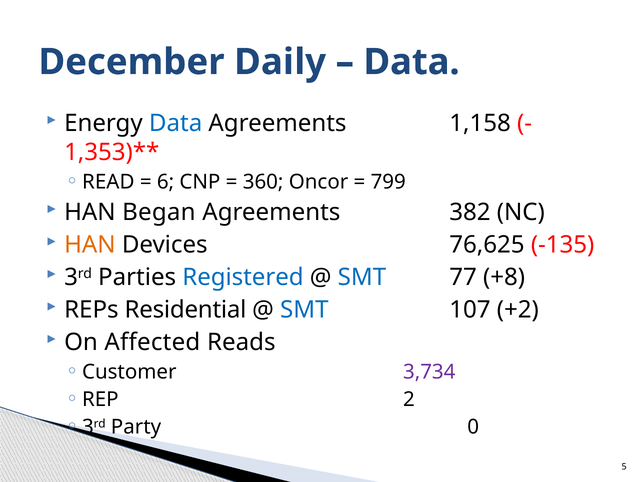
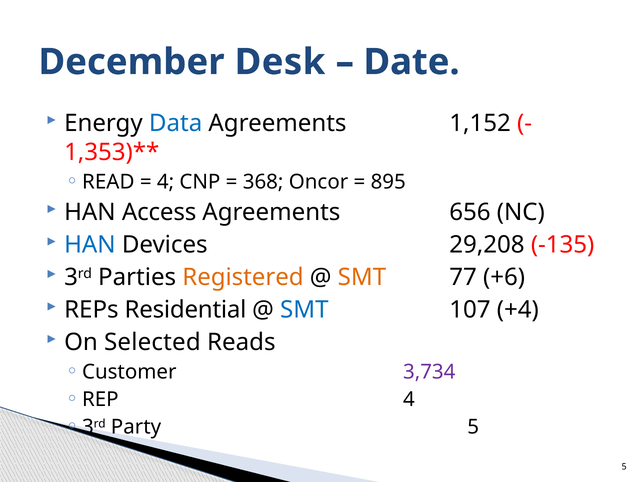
Daily: Daily -> Desk
Data at (412, 62): Data -> Date
1,158: 1,158 -> 1,152
6 at (166, 182): 6 -> 4
360: 360 -> 368
799: 799 -> 895
Began: Began -> Access
382: 382 -> 656
HAN at (90, 245) colour: orange -> blue
76,625: 76,625 -> 29,208
Registered colour: blue -> orange
SMT at (362, 277) colour: blue -> orange
+8: +8 -> +6
+2: +2 -> +4
Affected: Affected -> Selected
REP 2: 2 -> 4
Party 0: 0 -> 5
